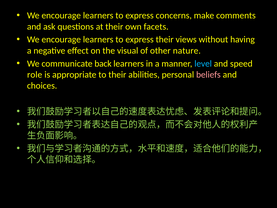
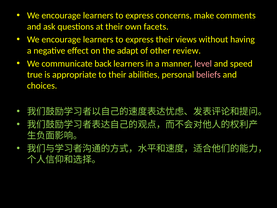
visual: visual -> adapt
nature: nature -> review
level colour: light blue -> pink
role: role -> true
